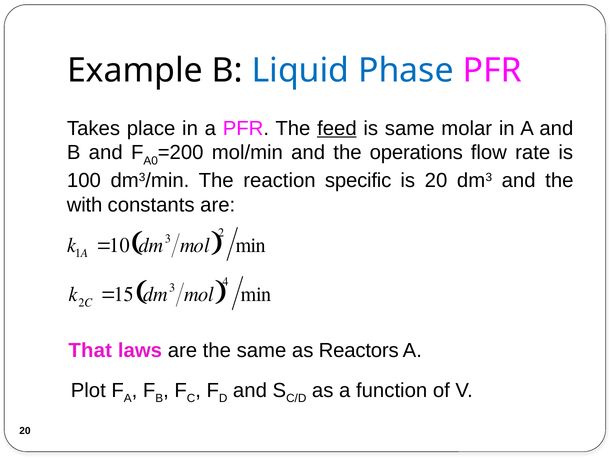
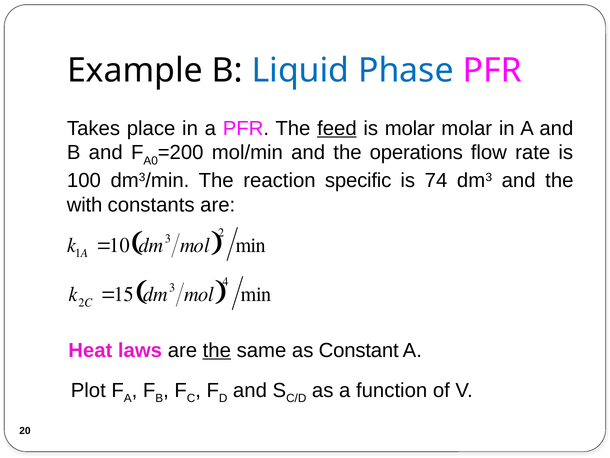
is same: same -> molar
is 20: 20 -> 74
That: That -> Heat
the at (217, 350) underline: none -> present
Reactors: Reactors -> Constant
